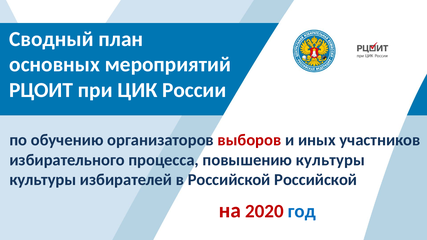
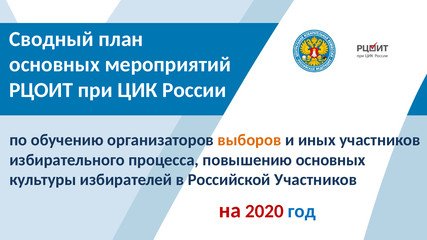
выборов colour: red -> orange
повышению культуры: культуры -> основных
Российской Российской: Российской -> Участников
